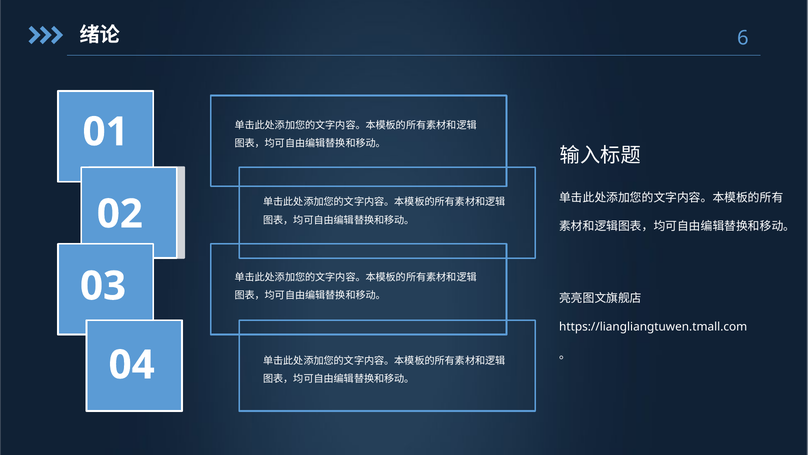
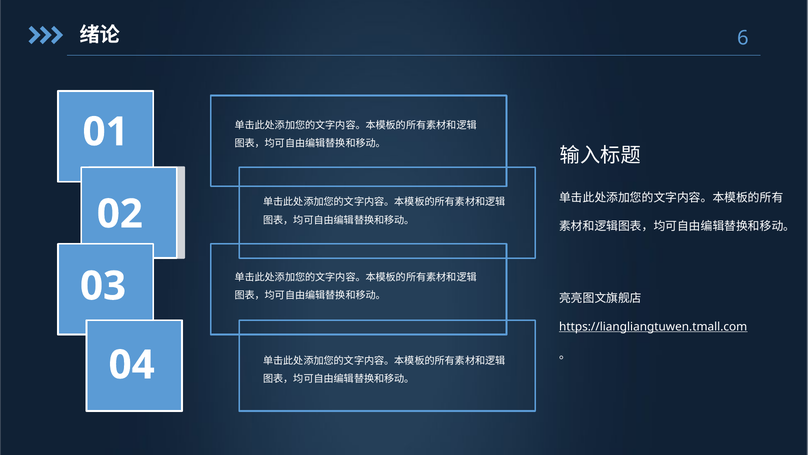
https://liangliangtuwen.tmall.com underline: none -> present
